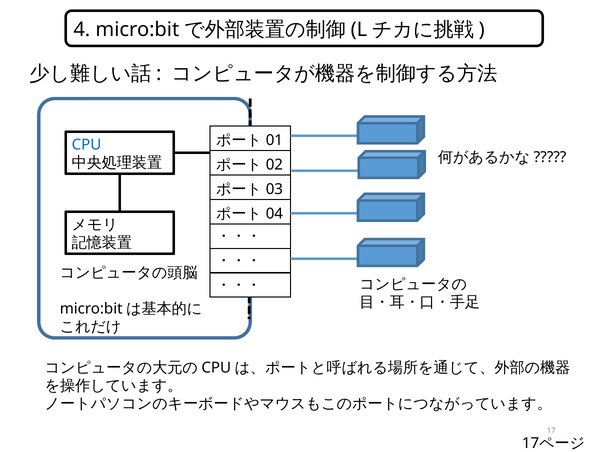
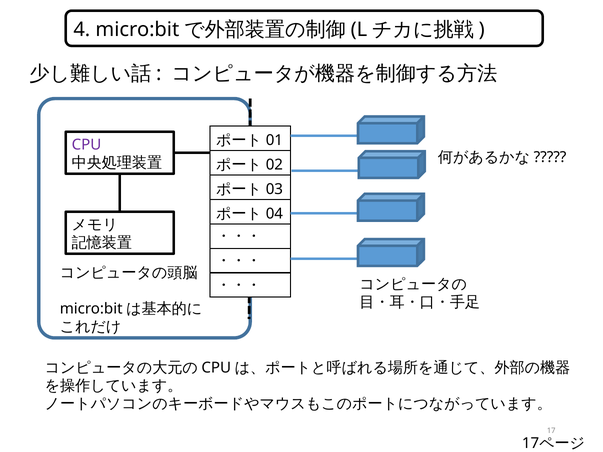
CPU colour: blue -> purple
